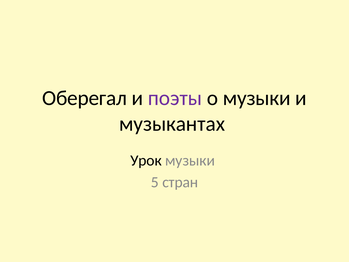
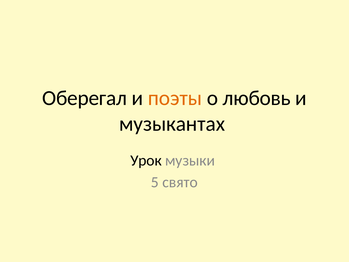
поэты colour: purple -> orange
о музыки: музыки -> любовь
стран: стран -> свято
